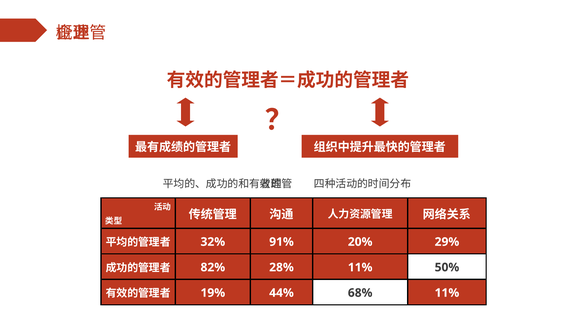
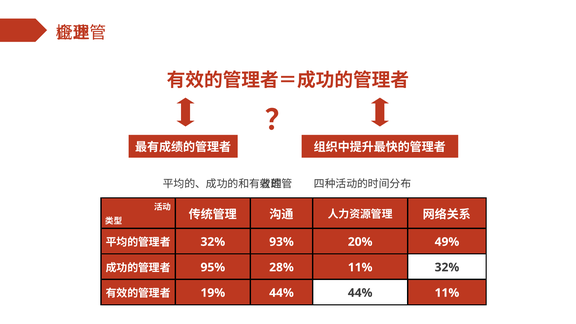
91%: 91% -> 93%
29%: 29% -> 49%
82%: 82% -> 95%
11% 50%: 50% -> 32%
44% 68%: 68% -> 44%
